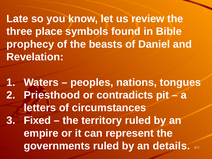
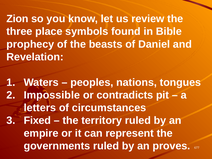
Late: Late -> Zion
Priesthood: Priesthood -> Impossible
details: details -> proves
